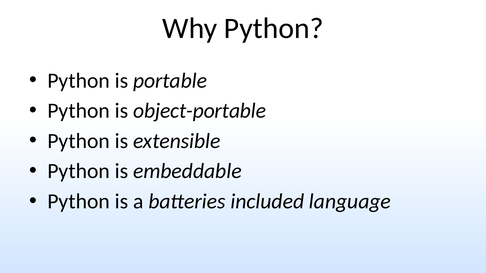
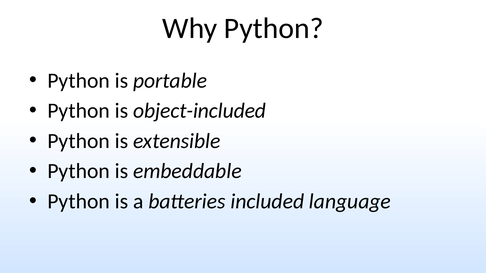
object-portable: object-portable -> object-included
